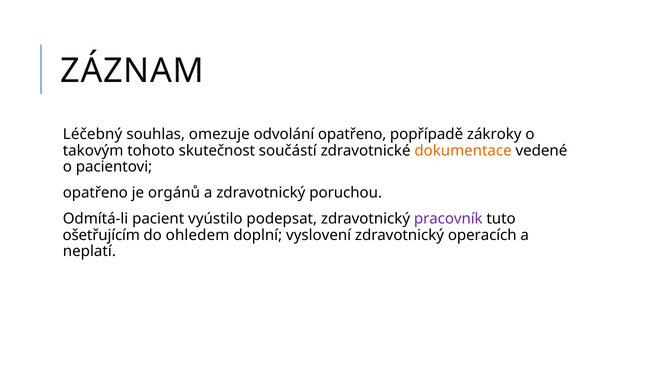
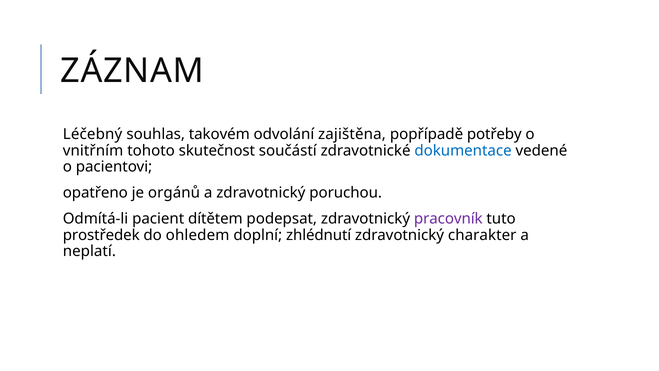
omezuje: omezuje -> takovém
odvolání opatřeno: opatřeno -> zajištěna
zákroky: zákroky -> potřeby
takovým: takovým -> vnitřním
dokumentace colour: orange -> blue
vyústilo: vyústilo -> dítětem
ošetřujícím: ošetřujícím -> prostředek
vyslovení: vyslovení -> zhlédnutí
operacích: operacích -> charakter
